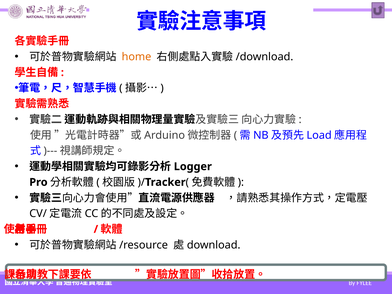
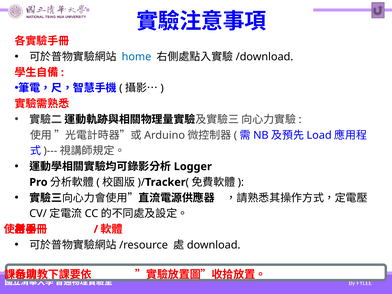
home colour: orange -> blue
